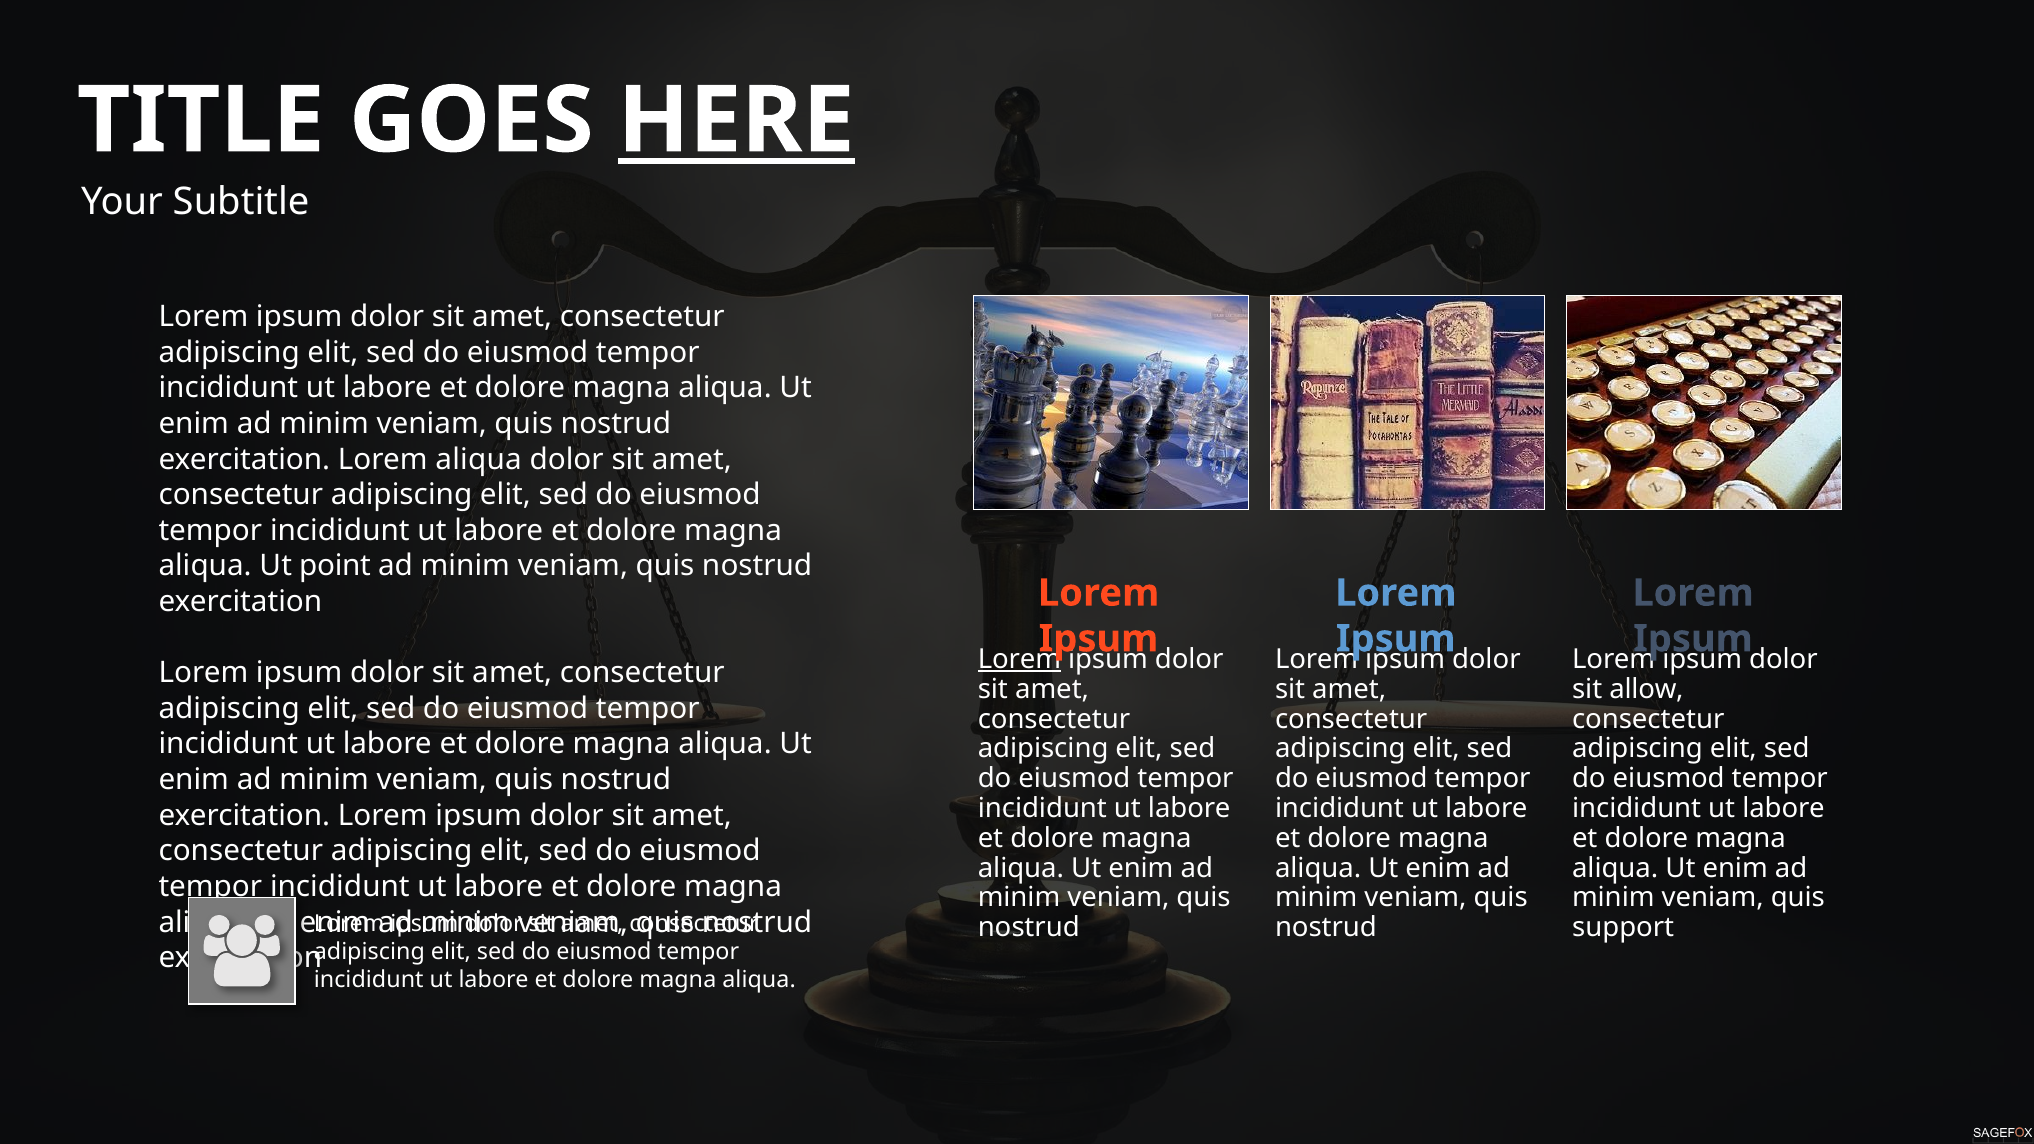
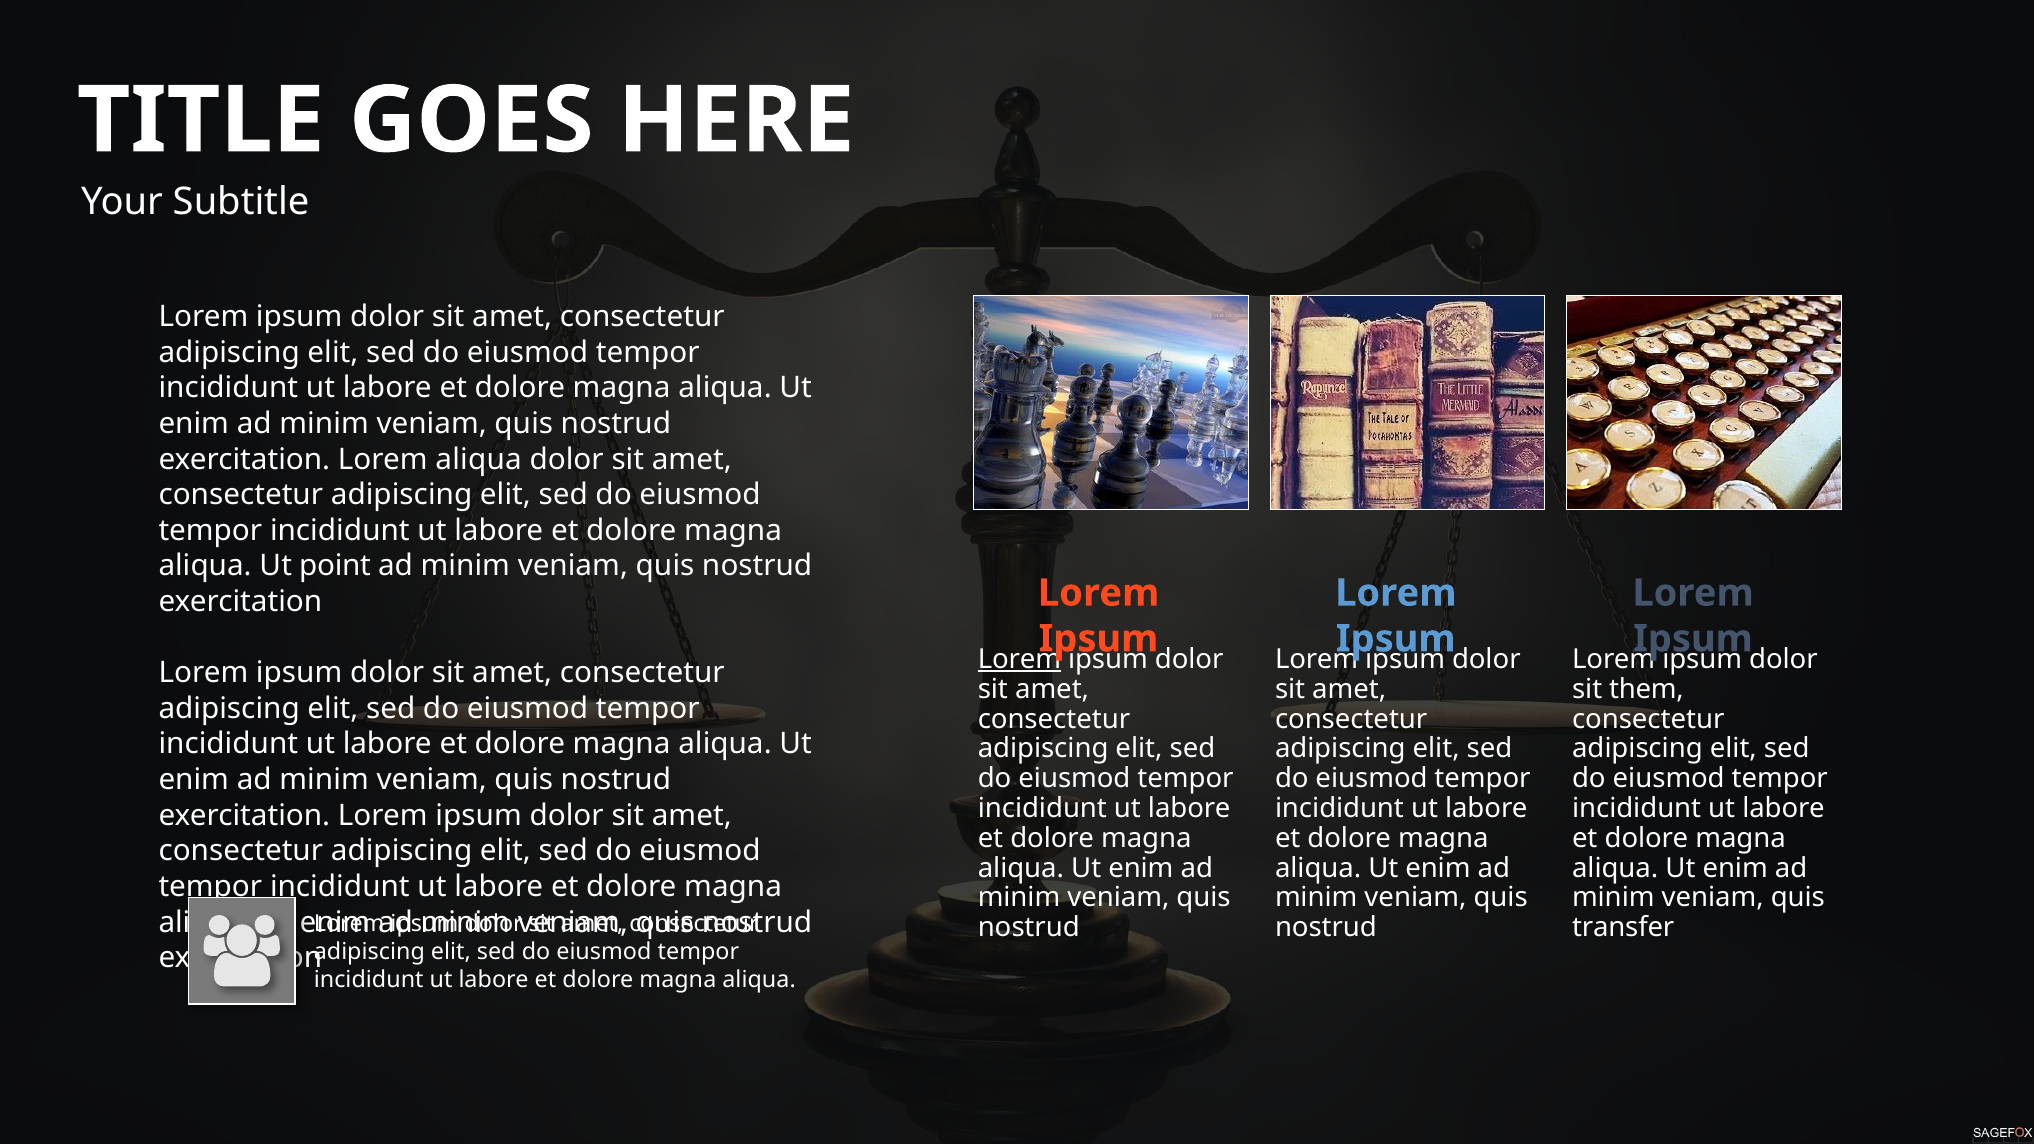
HERE underline: present -> none
allow: allow -> them
support: support -> transfer
